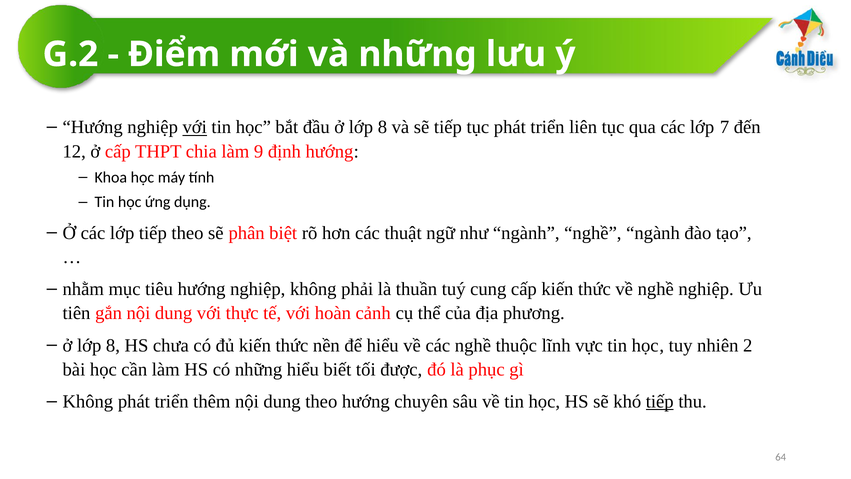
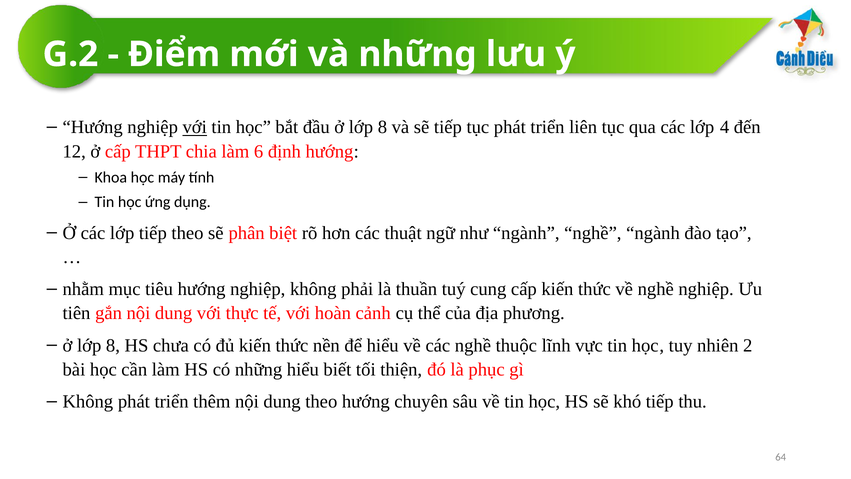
7: 7 -> 4
9: 9 -> 6
được: được -> thiện
tiếp at (660, 401) underline: present -> none
